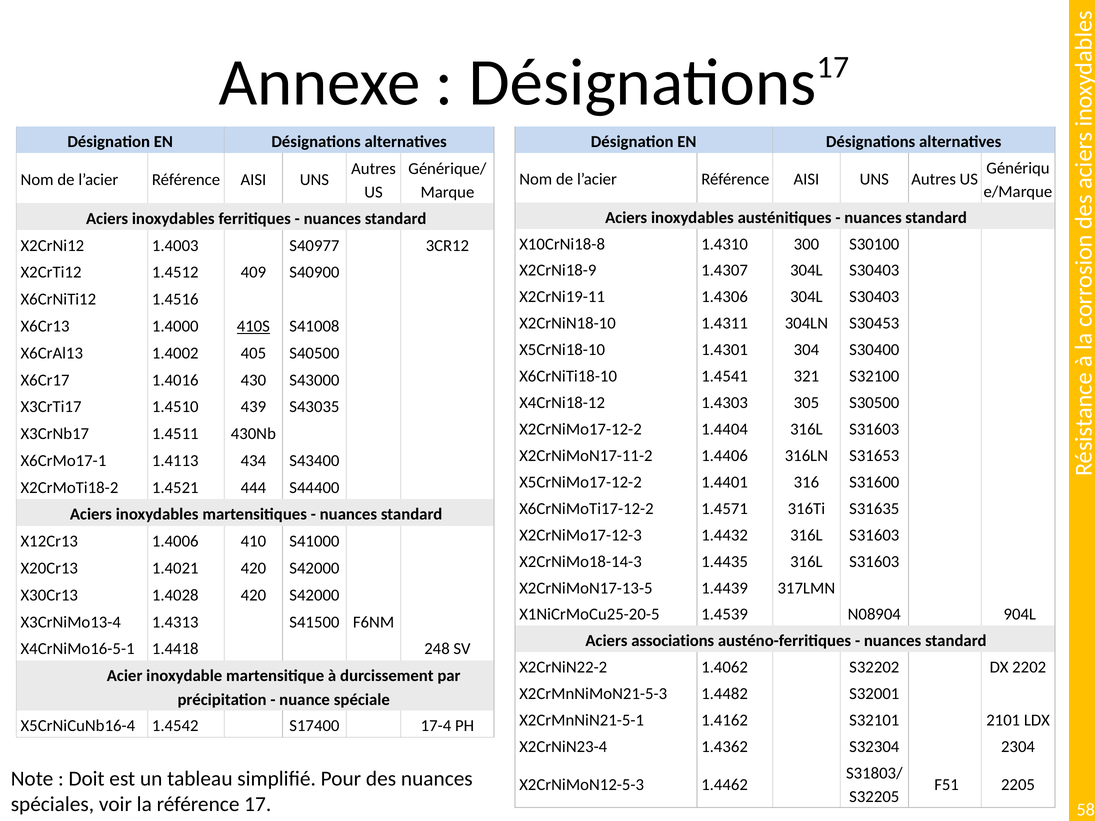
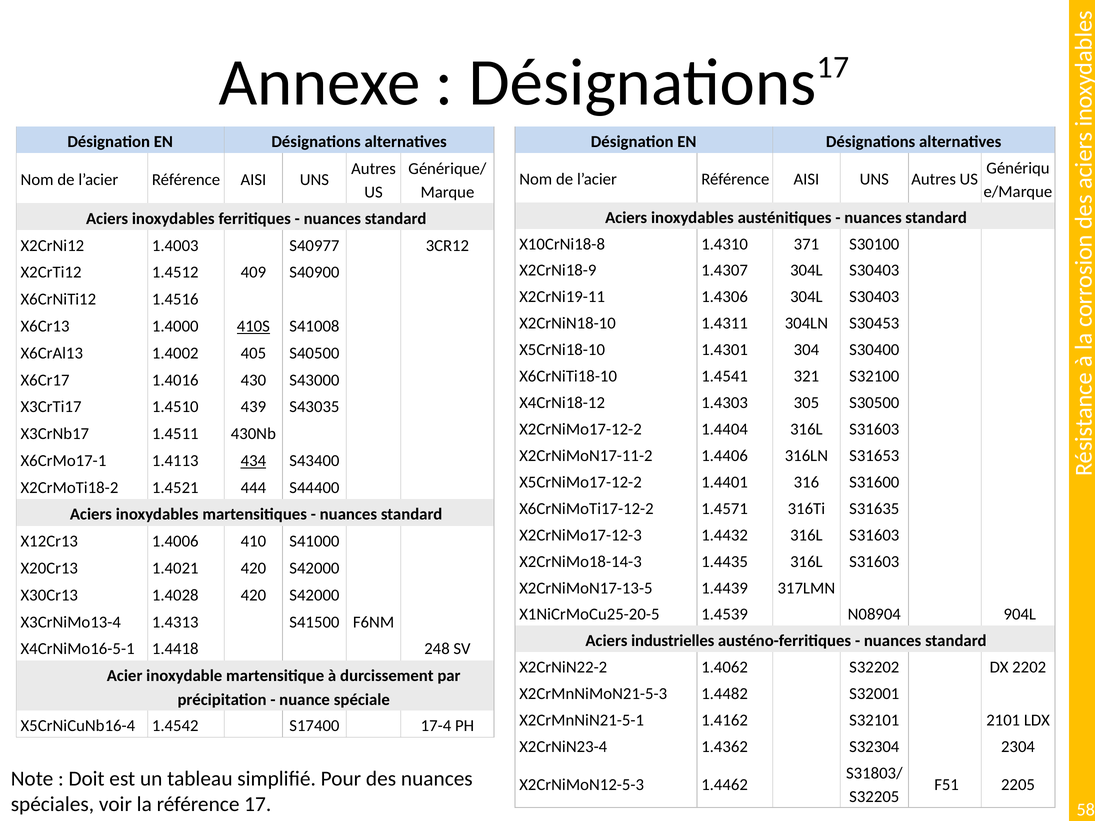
300: 300 -> 371
434 underline: none -> present
associations: associations -> industrielles
